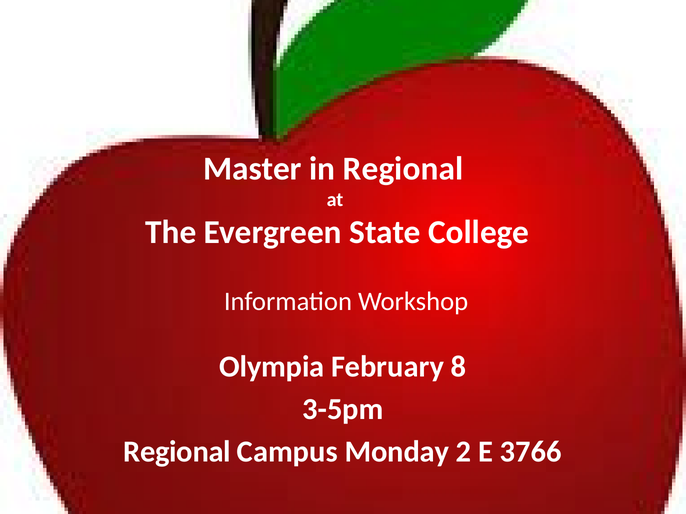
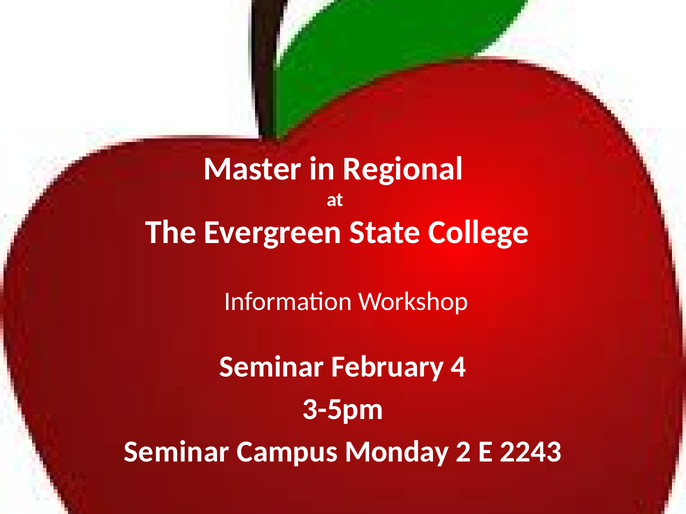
Olympia at (272, 367): Olympia -> Seminar
8: 8 -> 4
Regional at (177, 452): Regional -> Seminar
3766: 3766 -> 2243
